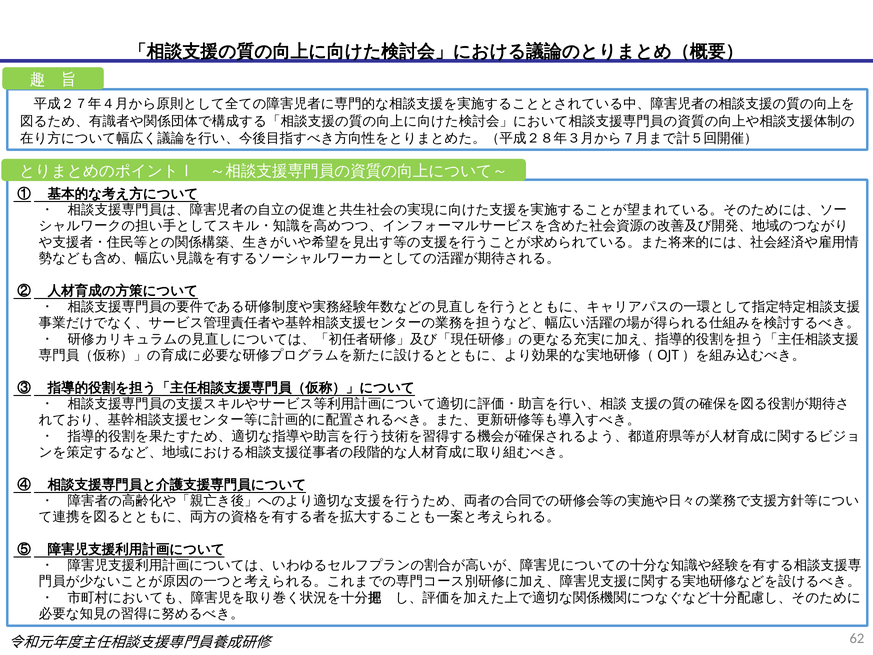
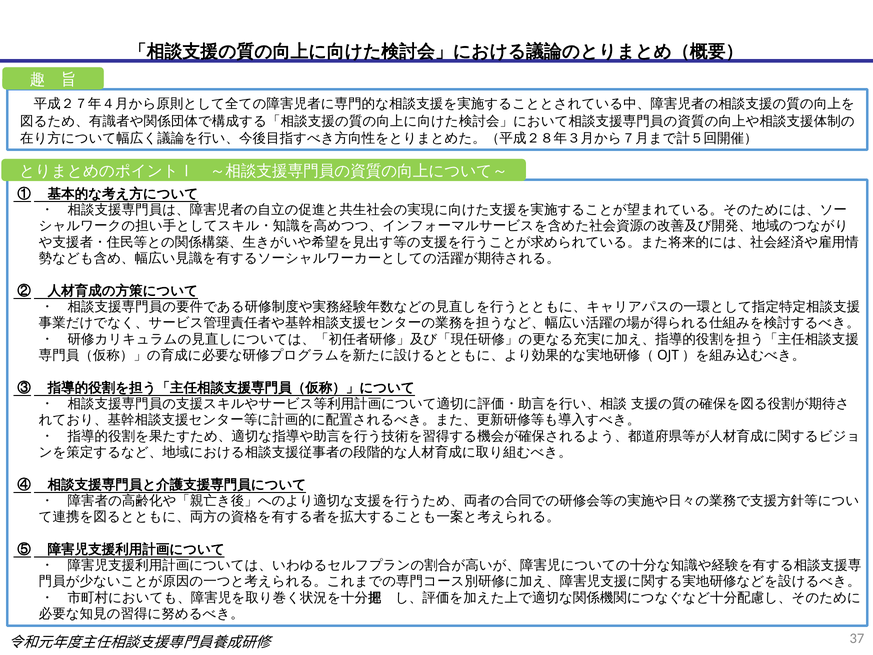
62: 62 -> 37
